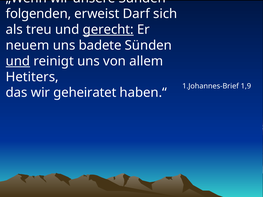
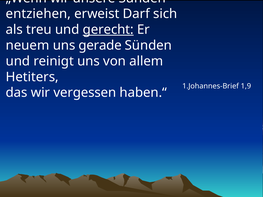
folgenden: folgenden -> entziehen
badete: badete -> gerade
und at (18, 61) underline: present -> none
geheiratet: geheiratet -> vergessen
